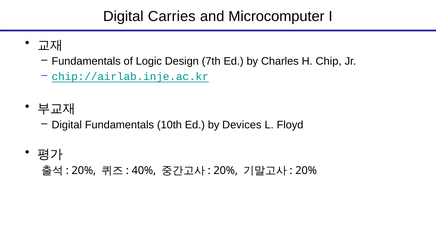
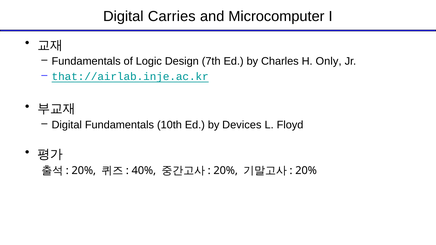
Chip: Chip -> Only
chip://airlab.inje.ac.kr: chip://airlab.inje.ac.kr -> that://airlab.inje.ac.kr
